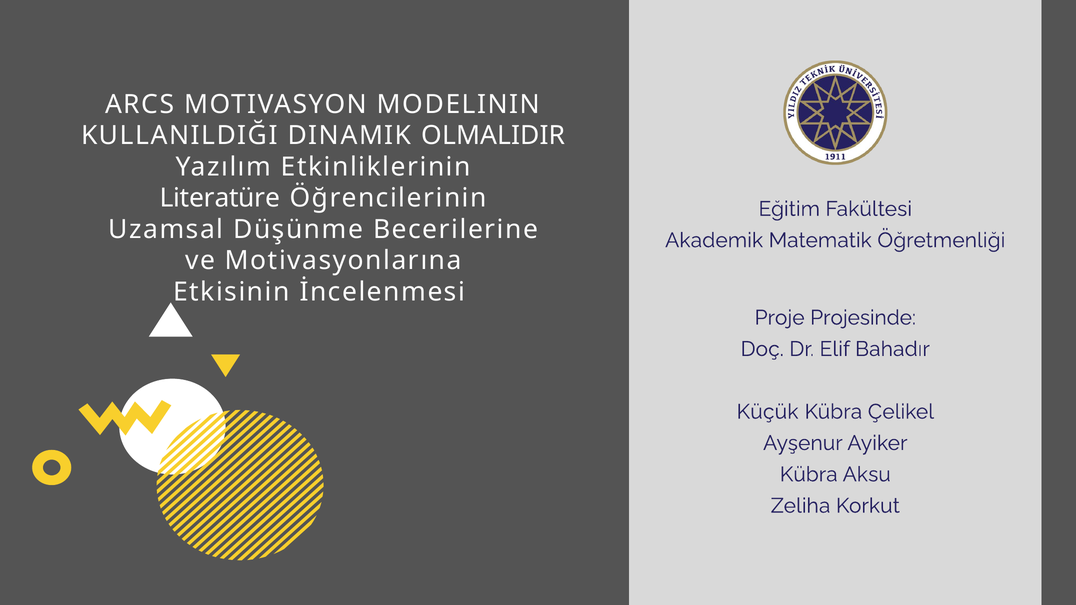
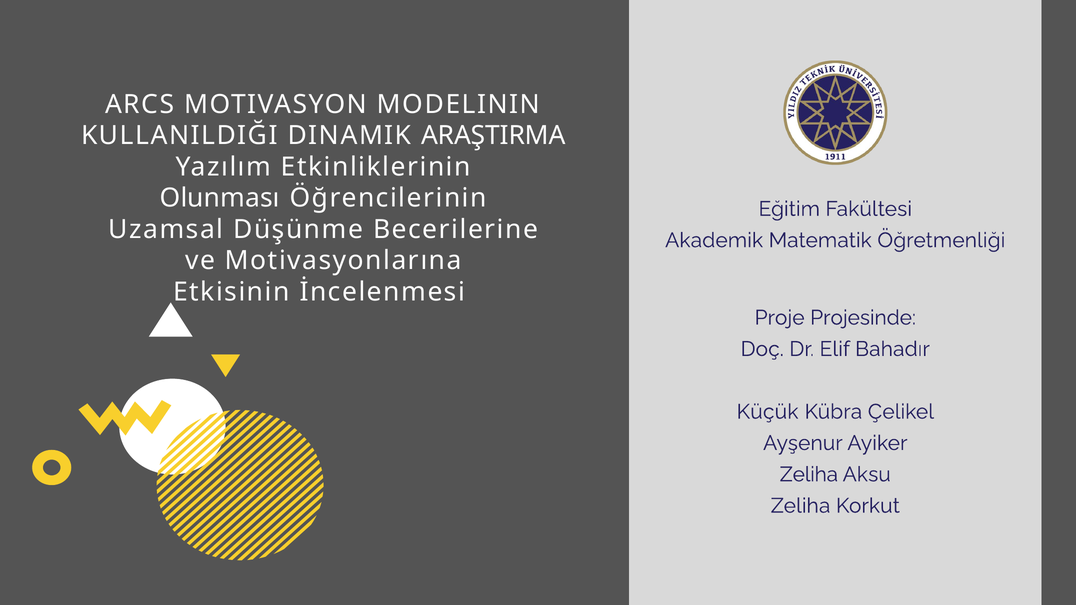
OLMALIDIR: OLMALIDIR -> ARAŞTIRMA
Literatüre: Literatüre -> Olunması
Kübra at (809, 475): Kübra -> Zeliha
